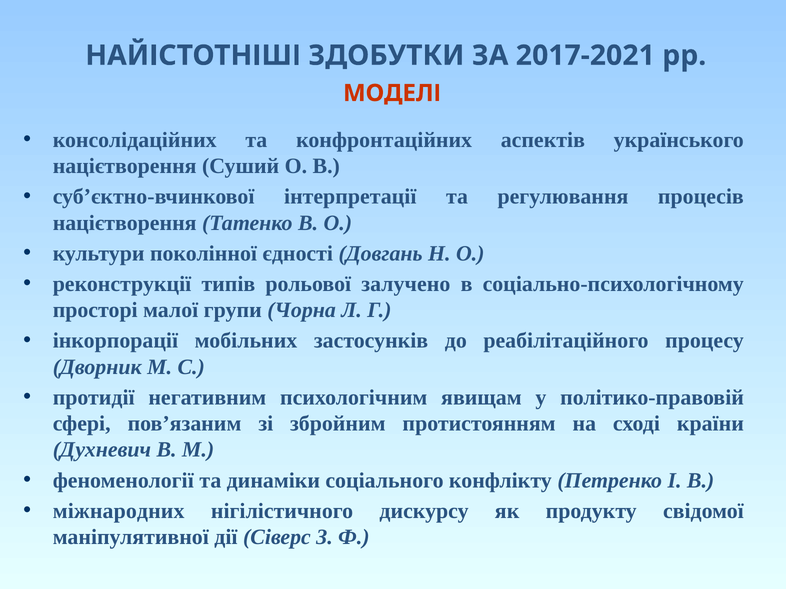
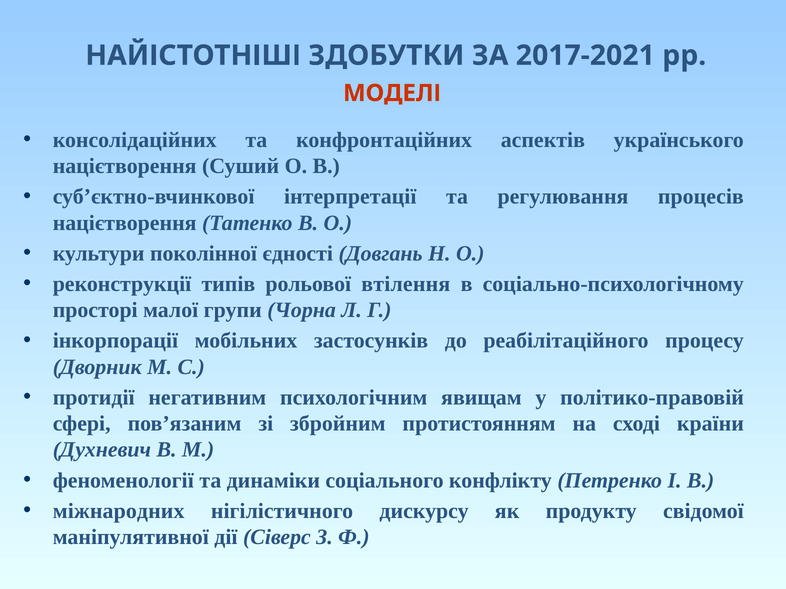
залучено: залучено -> втілення
